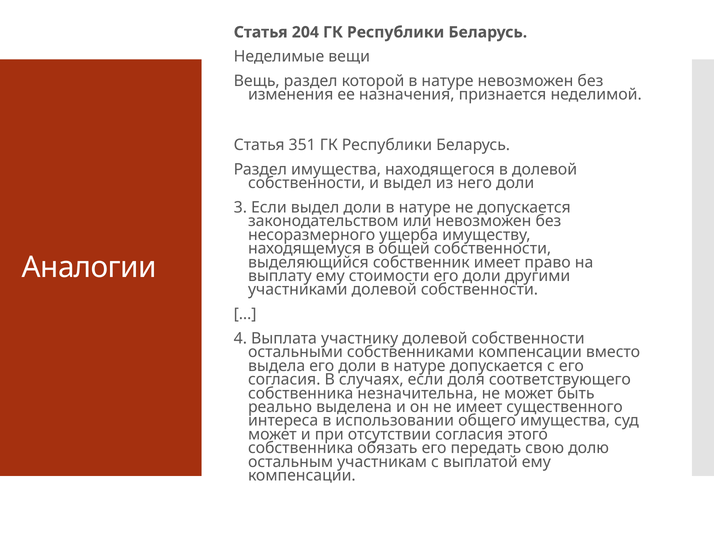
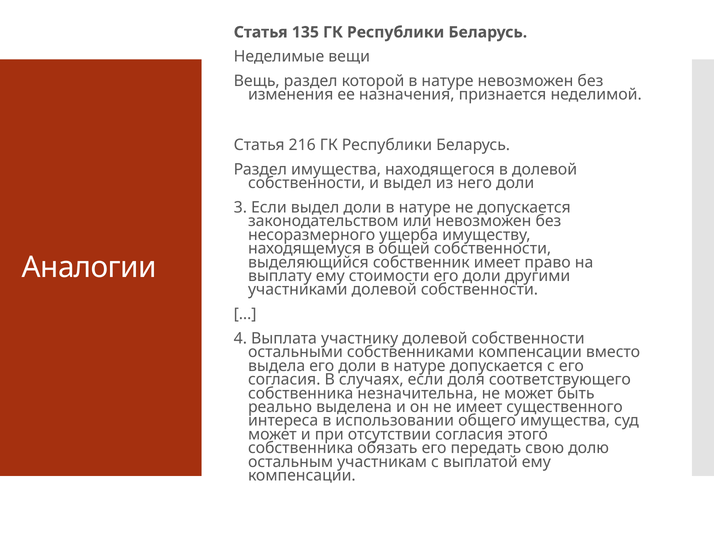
204: 204 -> 135
351: 351 -> 216
